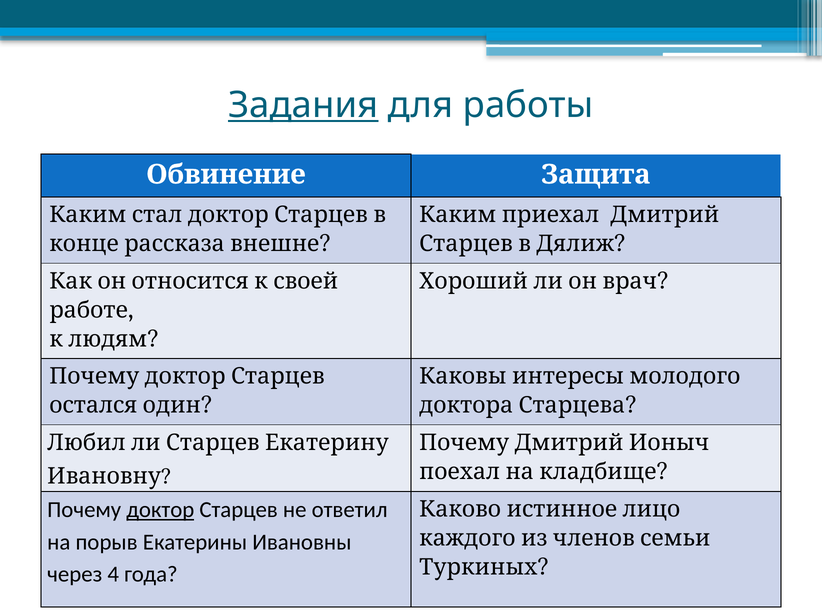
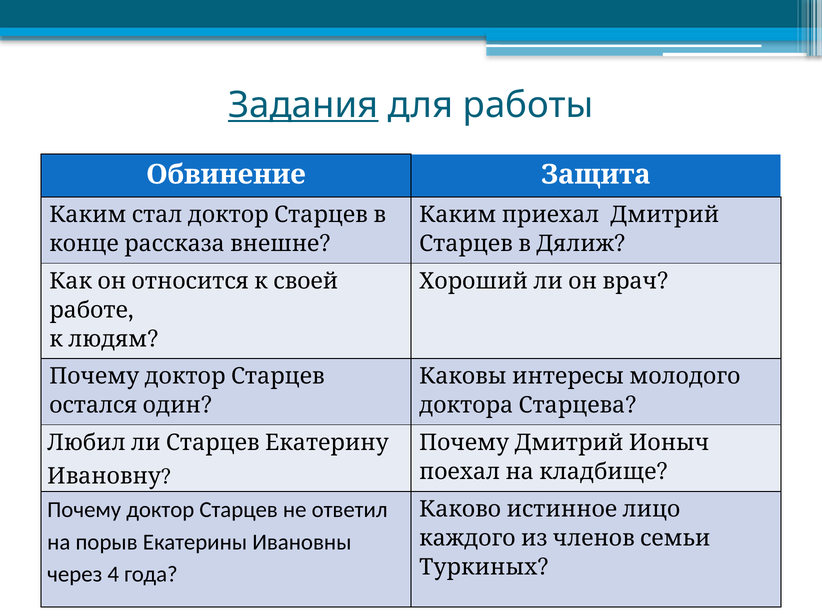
доктор underline: present -> none
